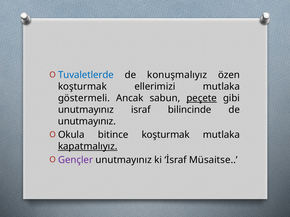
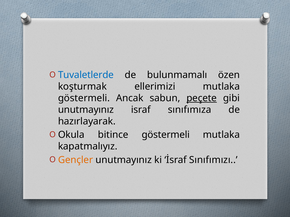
konuşmalıyız: konuşmalıyız -> bulunmamalı
bilincinde: bilincinde -> sınıfımıza
unutmayınız at (87, 122): unutmayınız -> hazırlayarak
bitince koşturmak: koşturmak -> göstermeli
kapatmalıyız underline: present -> none
Gençler colour: purple -> orange
Müsaitse: Müsaitse -> Sınıfımızı
